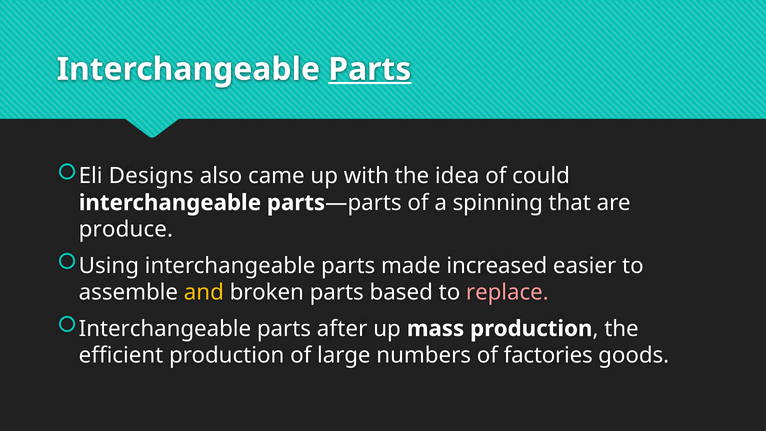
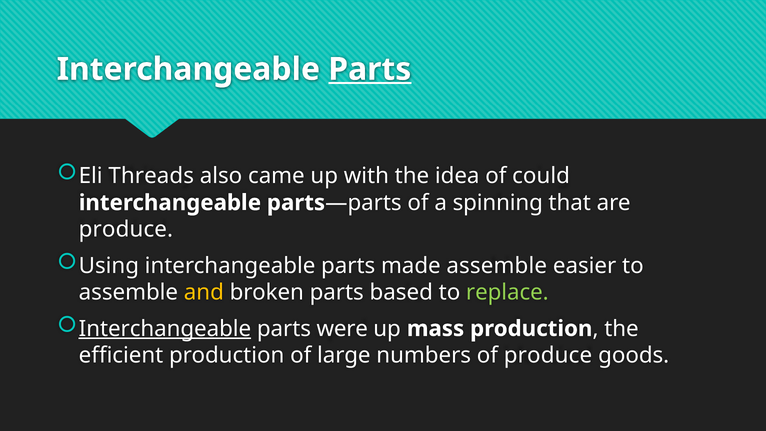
Designs: Designs -> Threads
made increased: increased -> assemble
replace colour: pink -> light green
Interchangeable at (165, 329) underline: none -> present
after: after -> were
of factories: factories -> produce
